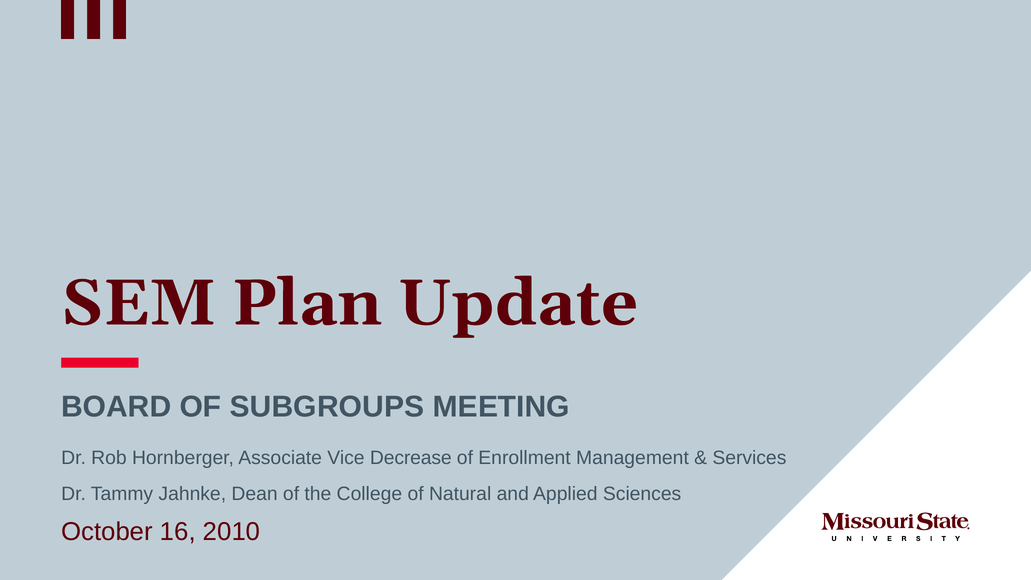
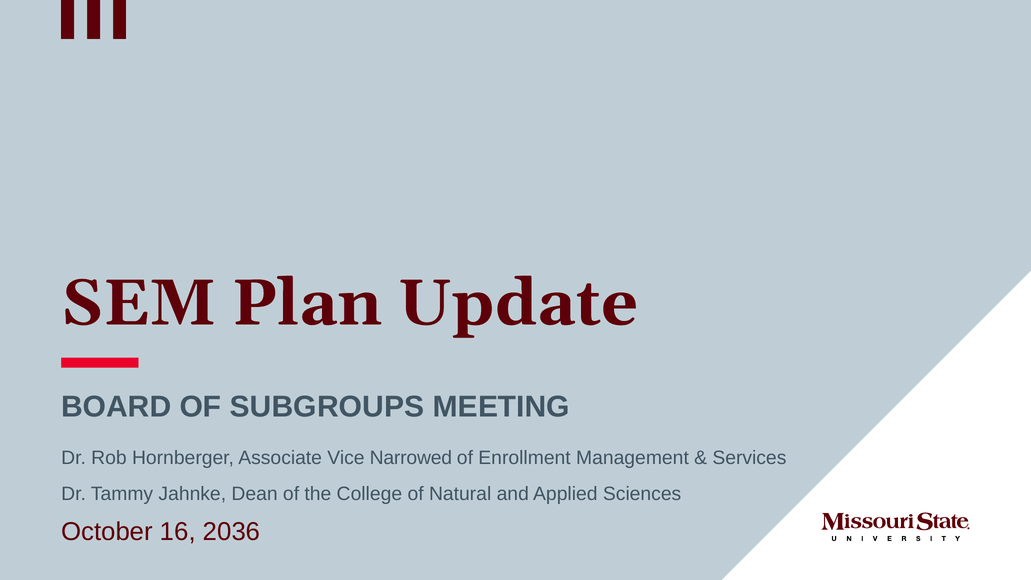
Decrease: Decrease -> Narrowed
2010: 2010 -> 2036
